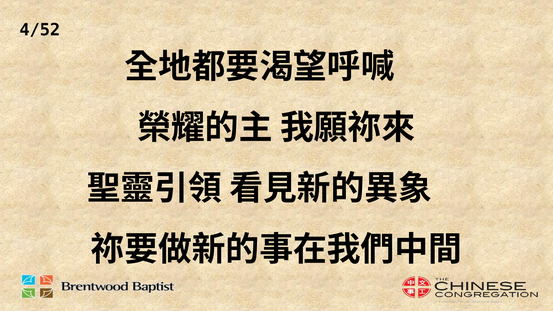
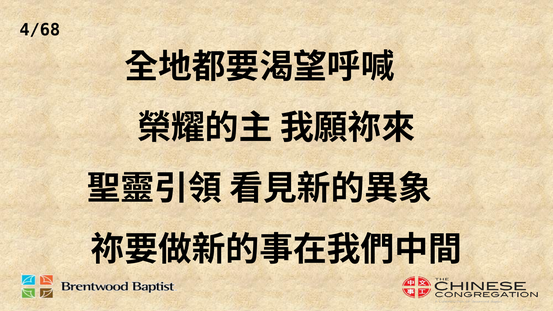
4/52: 4/52 -> 4/68
